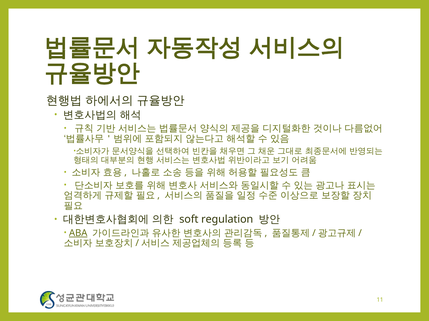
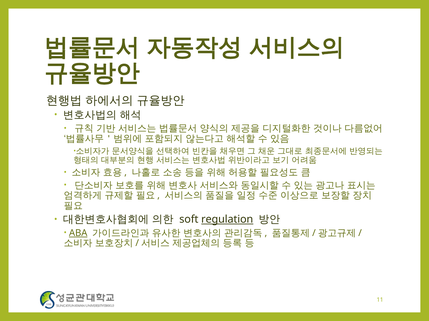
regulation underline: none -> present
